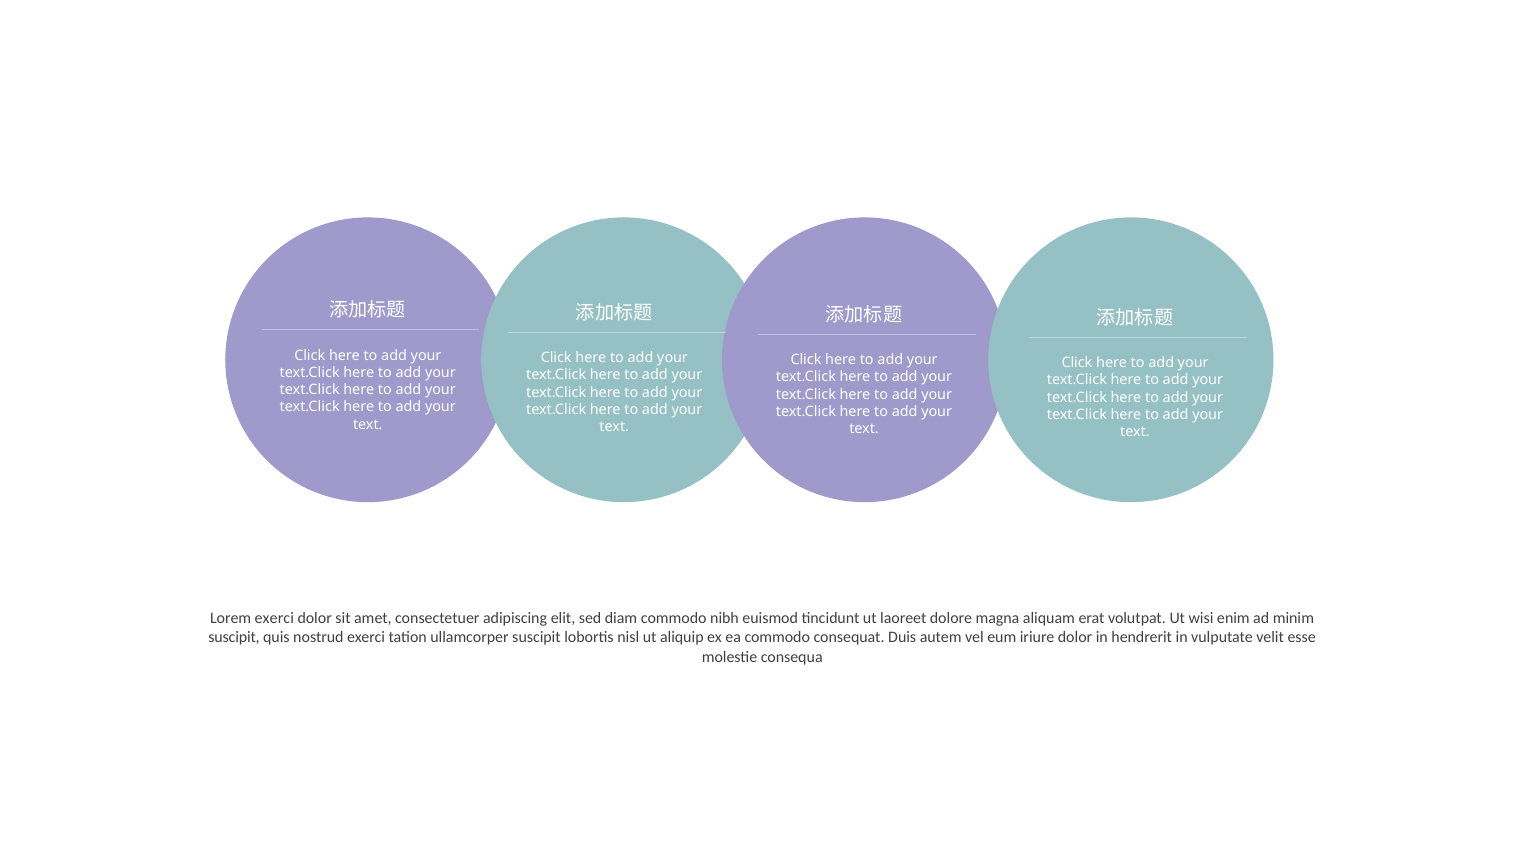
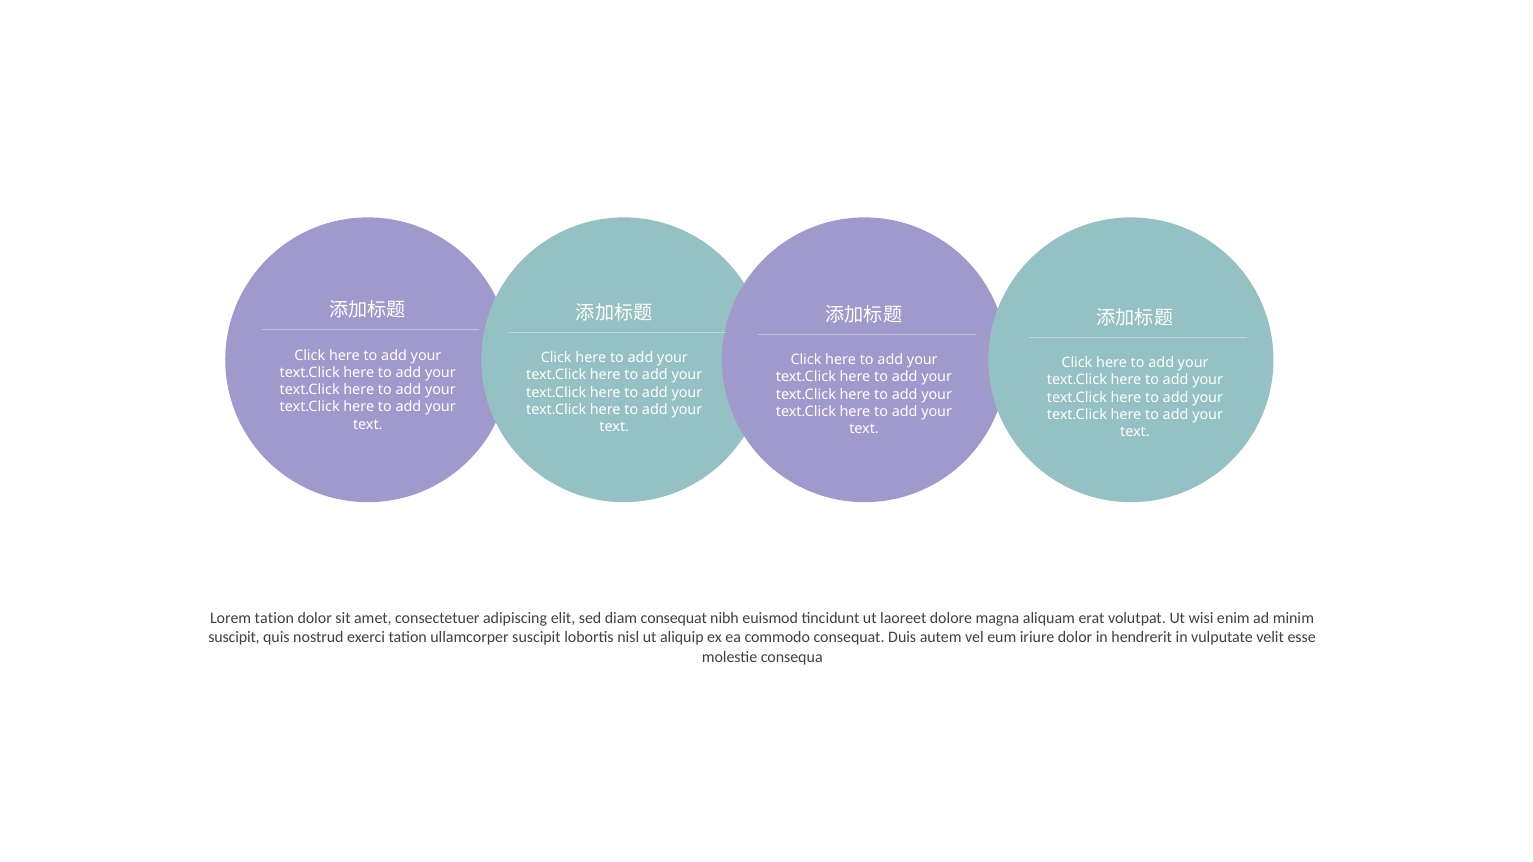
Lorem exerci: exerci -> tation
diam commodo: commodo -> consequat
